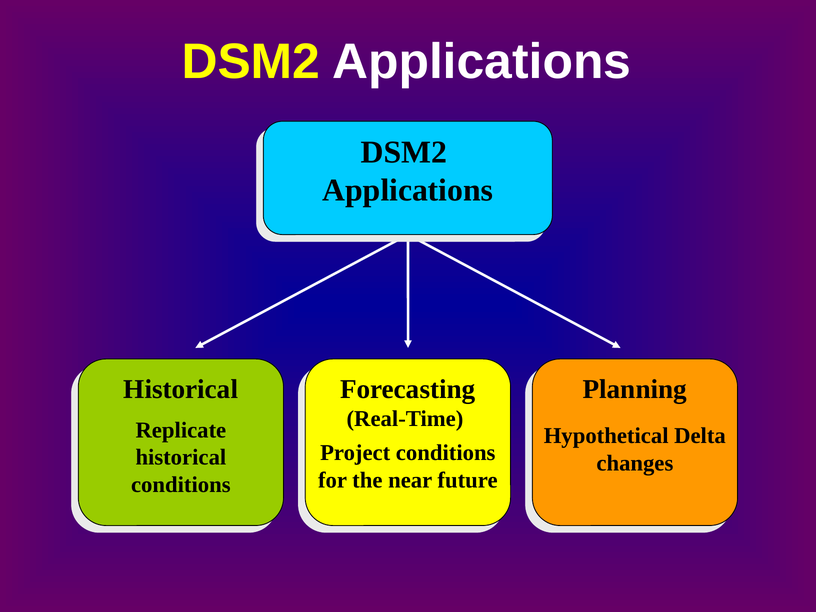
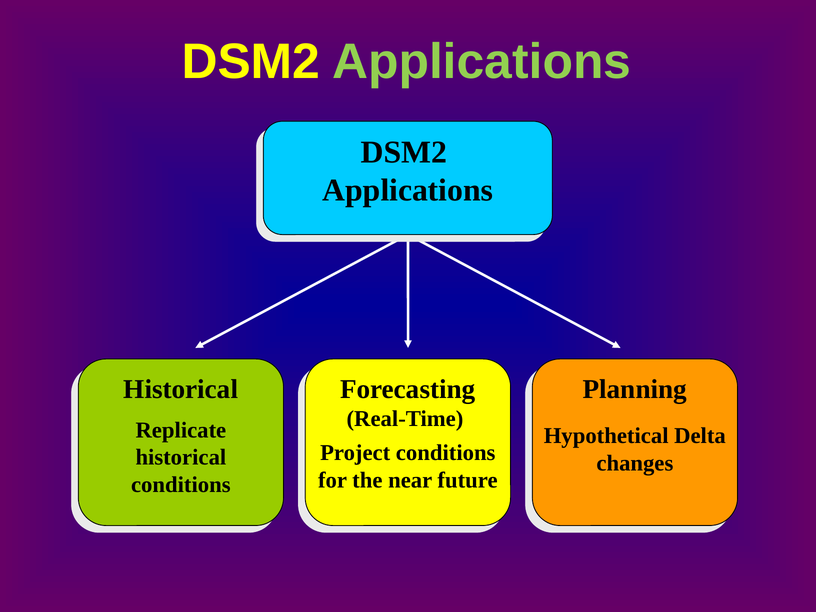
Applications at (482, 62) colour: white -> light green
